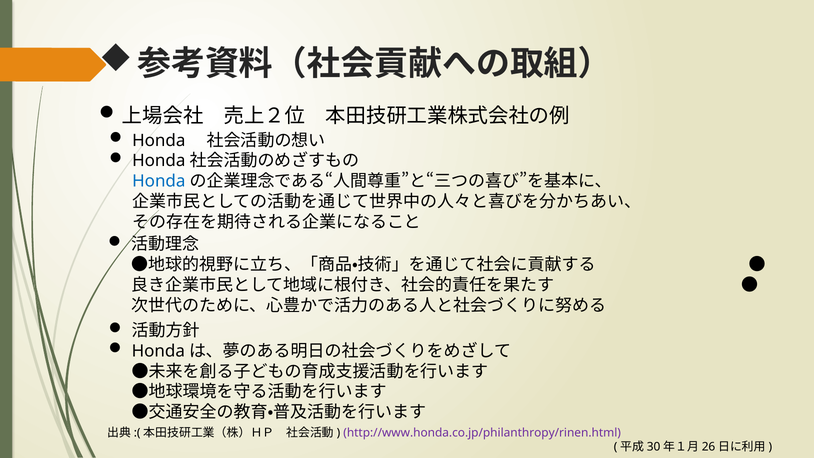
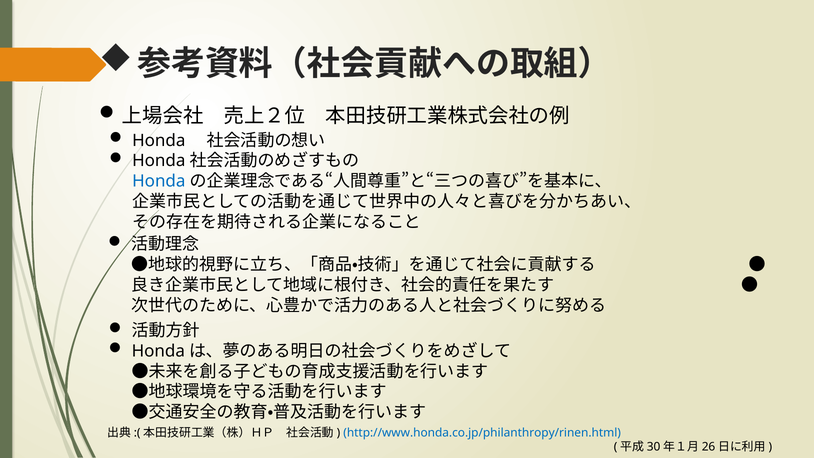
http://www.honda.co.jp/philanthropy/rinen.html colour: purple -> blue
